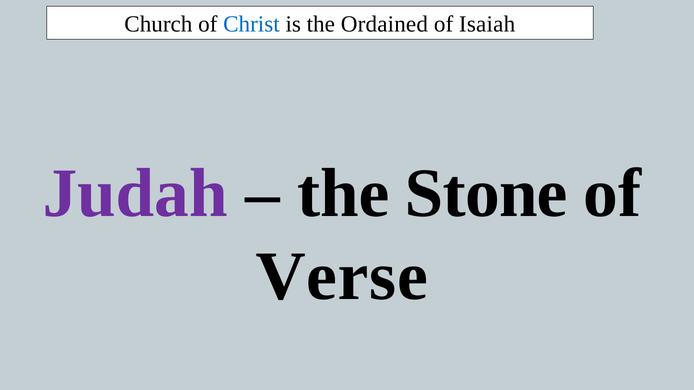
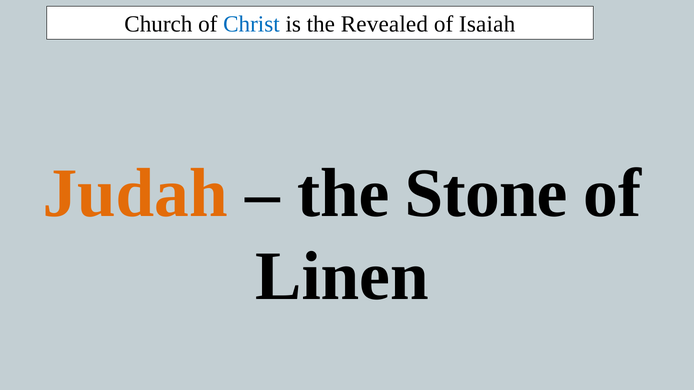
Ordained: Ordained -> Revealed
Judah colour: purple -> orange
Verse: Verse -> Linen
